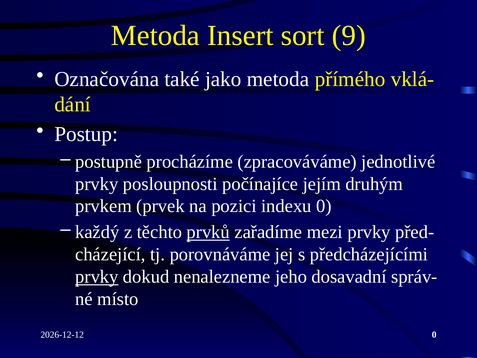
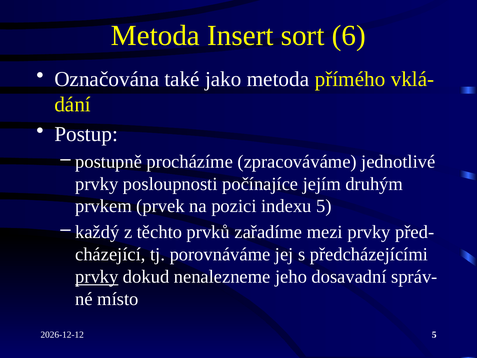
9: 9 -> 6
indexu 0: 0 -> 5
prvků underline: present -> none
0 at (434, 335): 0 -> 5
